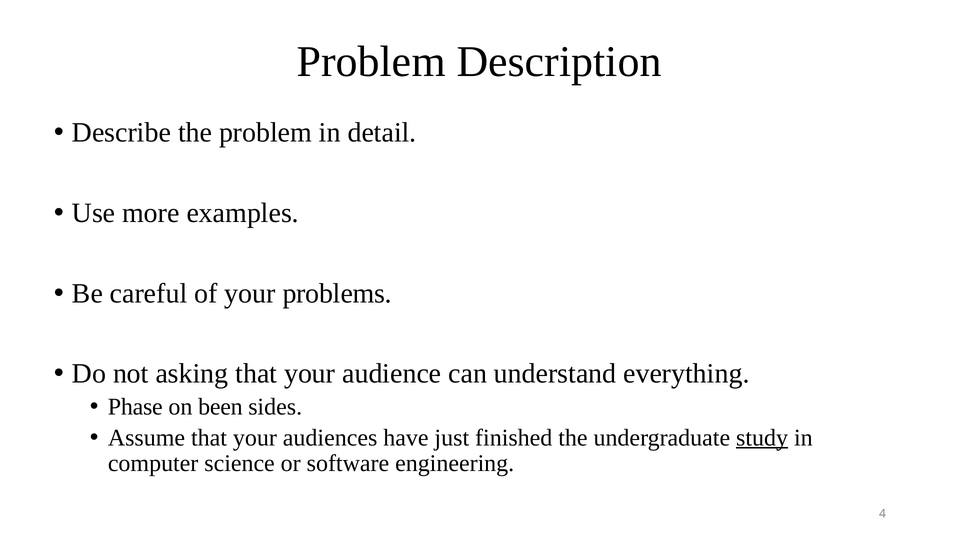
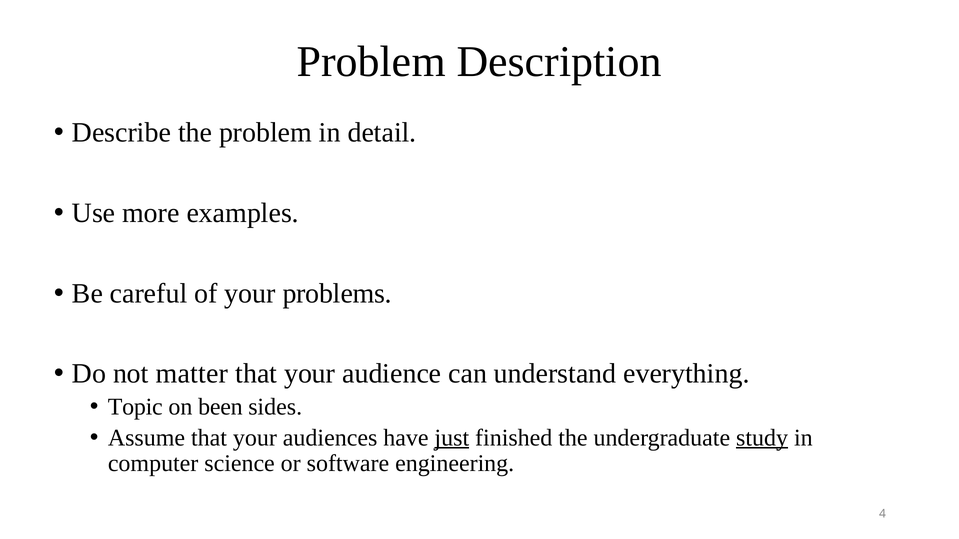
asking: asking -> matter
Phase: Phase -> Topic
just underline: none -> present
